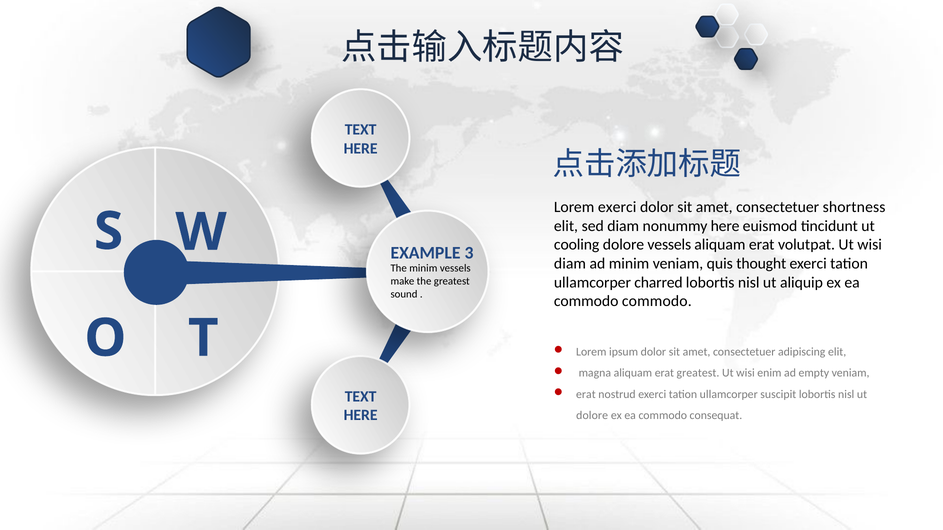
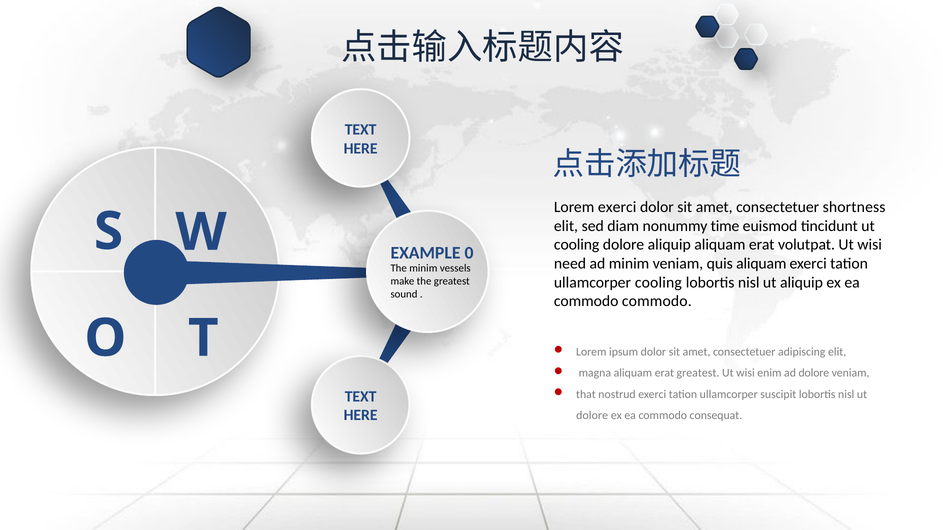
nonummy here: here -> time
dolore vessels: vessels -> aliquip
3: 3 -> 0
diam at (570, 264): diam -> need
quis thought: thought -> aliquam
ullamcorper charred: charred -> cooling
ad empty: empty -> dolore
erat at (586, 395): erat -> that
